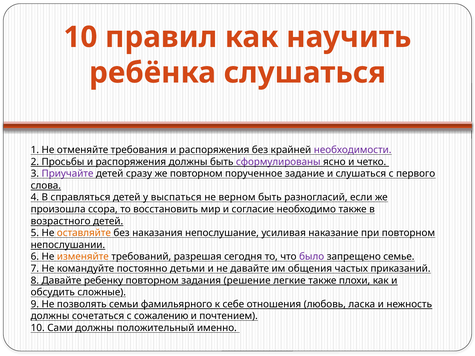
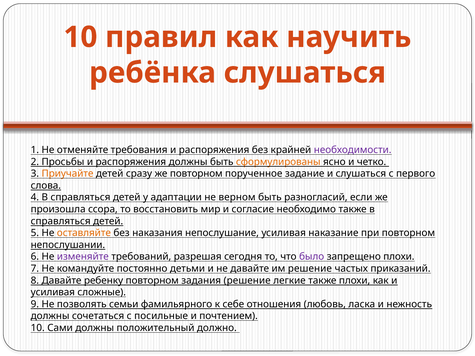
сформулированы colour: purple -> orange
Приучайте colour: purple -> orange
выспаться: выспаться -> адаптации
возрастного at (61, 221): возрастного -> справляться
изменяйте colour: orange -> purple
запрещено семье: семье -> плохи
им общения: общения -> решение
обсудить at (53, 293): обсудить -> усиливая
сожалению: сожалению -> посильные
именно: именно -> должно
